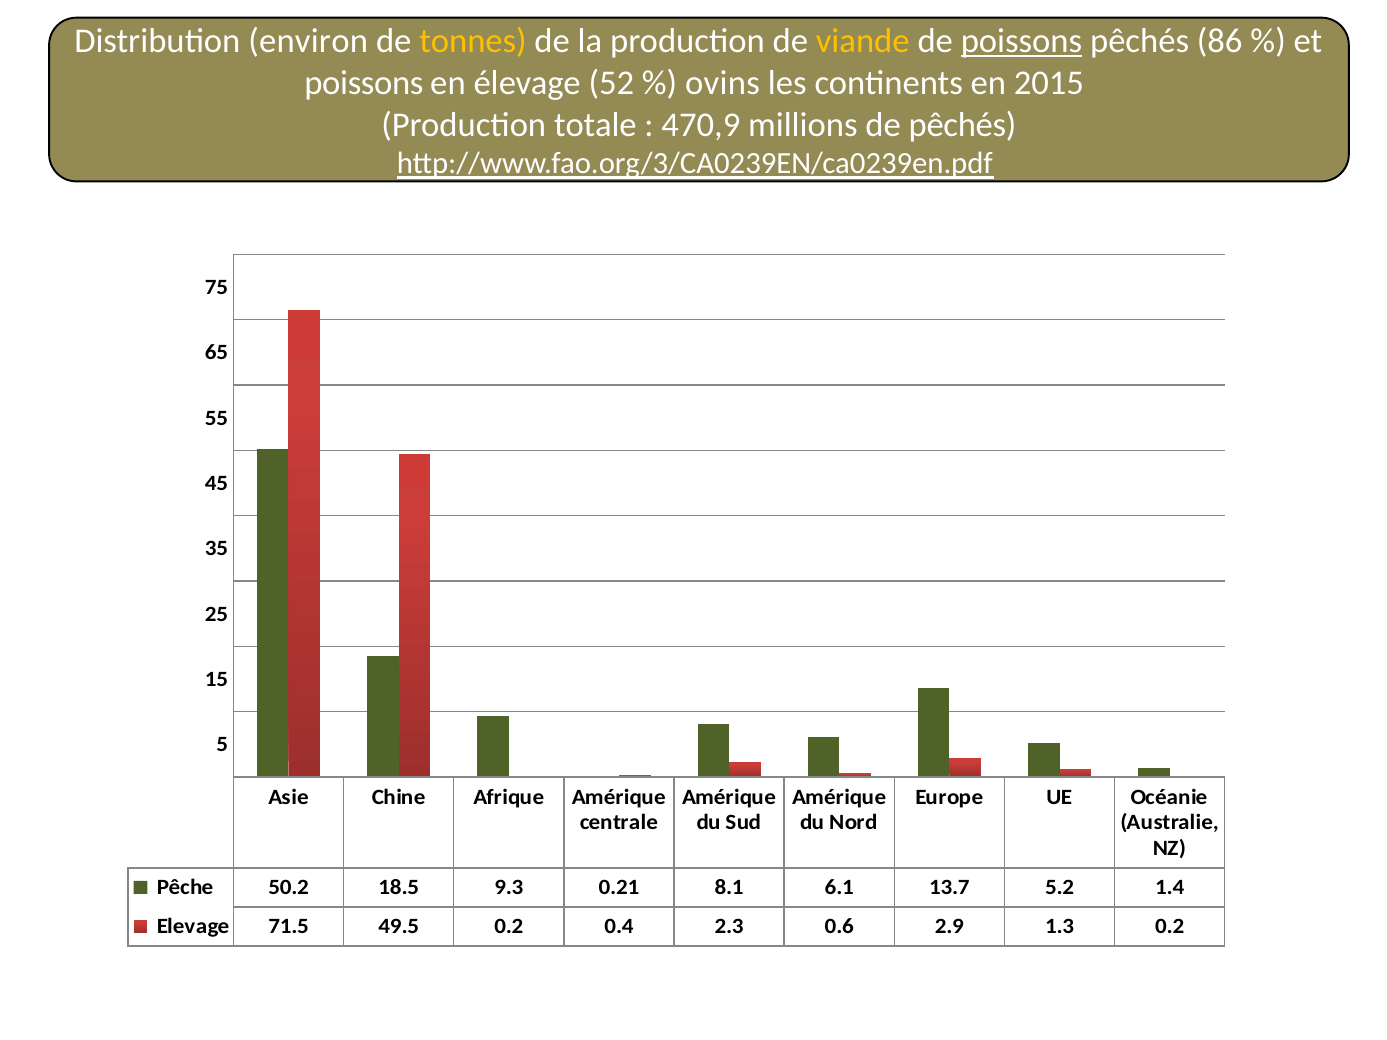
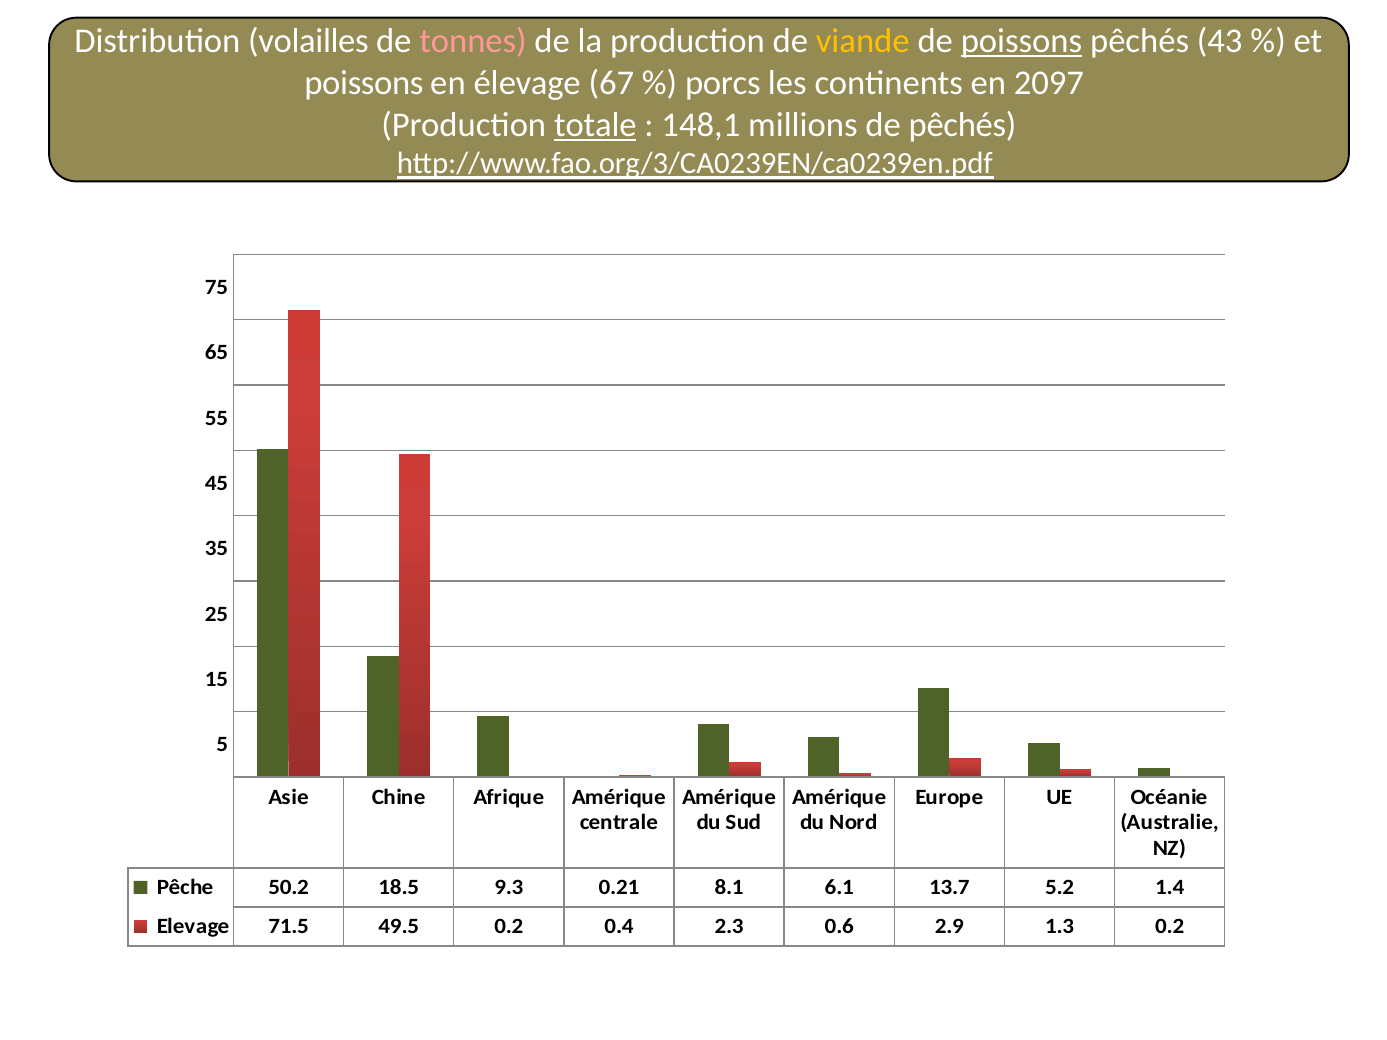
environ: environ -> volailles
tonnes colour: yellow -> pink
86: 86 -> 43
52: 52 -> 67
ovins: ovins -> porcs
2015: 2015 -> 2097
totale underline: none -> present
470,9: 470,9 -> 148,1
